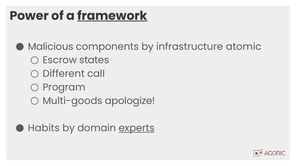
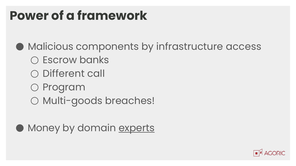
framework underline: present -> none
atomic: atomic -> access
states: states -> banks
apologize: apologize -> breaches
Habits: Habits -> Money
